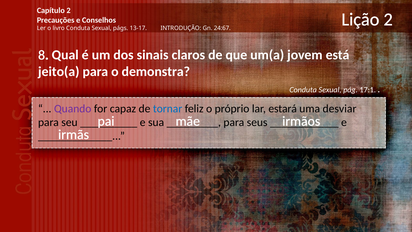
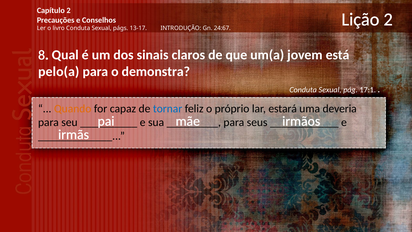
jeito(a: jeito(a -> pelo(a
Quando colour: purple -> orange
desviar: desviar -> deveria
